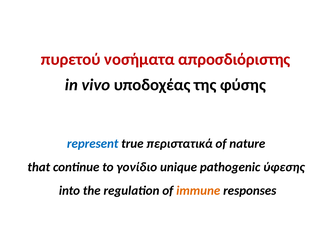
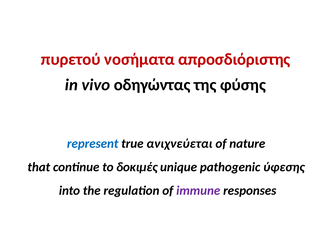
υποδοχέας: υποδοχέας -> οδηγώντας
περιστατικά: περιστατικά -> ανιχνεύεται
γονίδιο: γονίδιο -> δοκιμές
immune colour: orange -> purple
